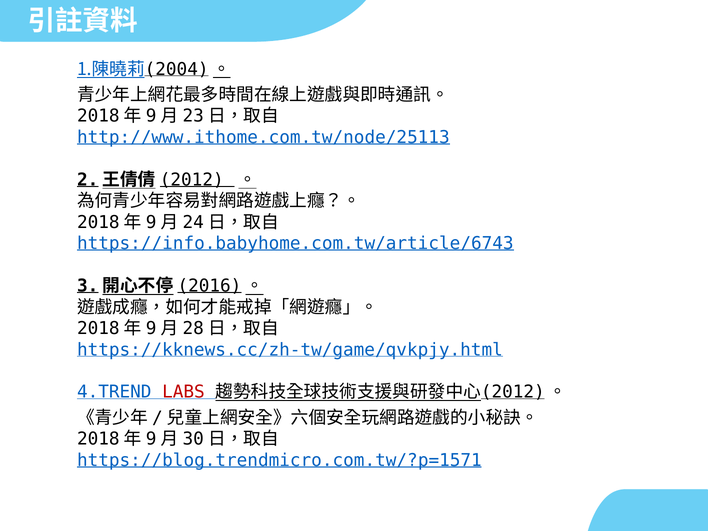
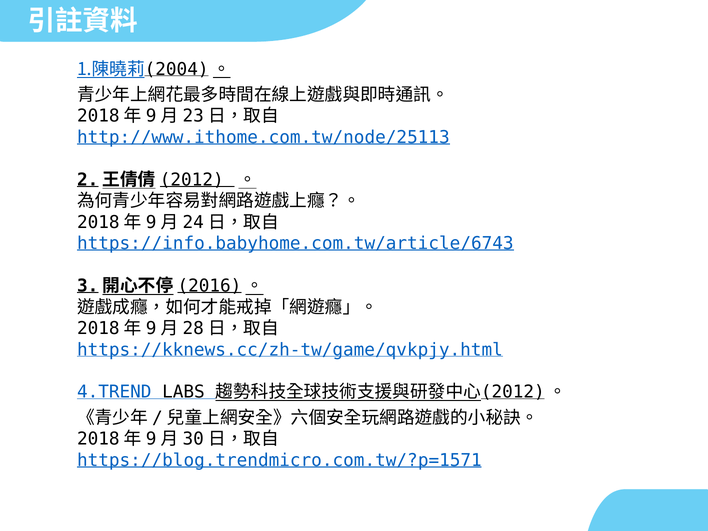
LABS colour: red -> black
